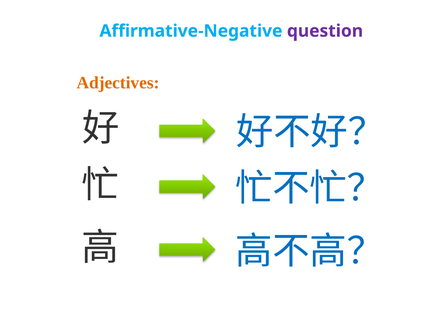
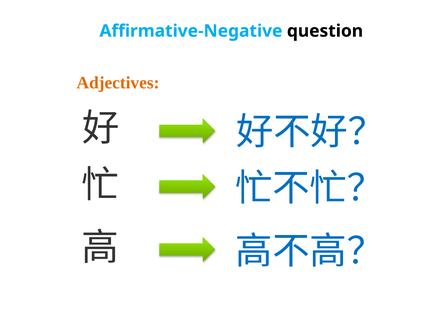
question colour: purple -> black
